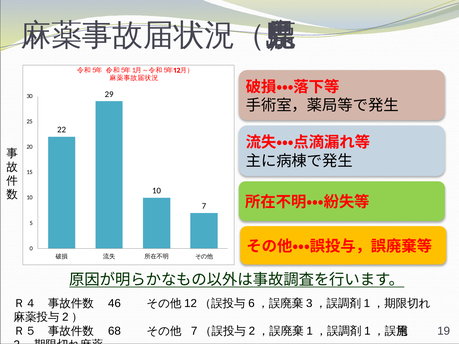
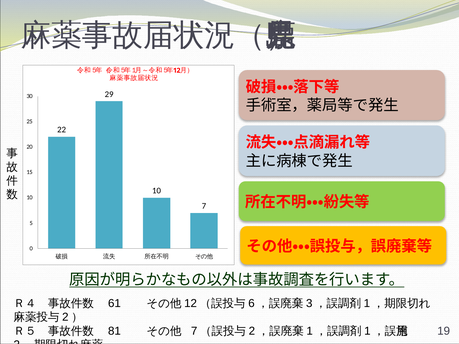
46: 46 -> 61
68: 68 -> 81
